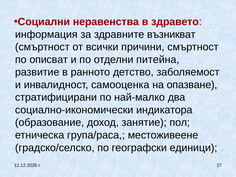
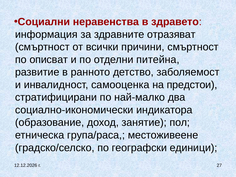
възникват: възникват -> отразяват
опазване: опазване -> предстои
